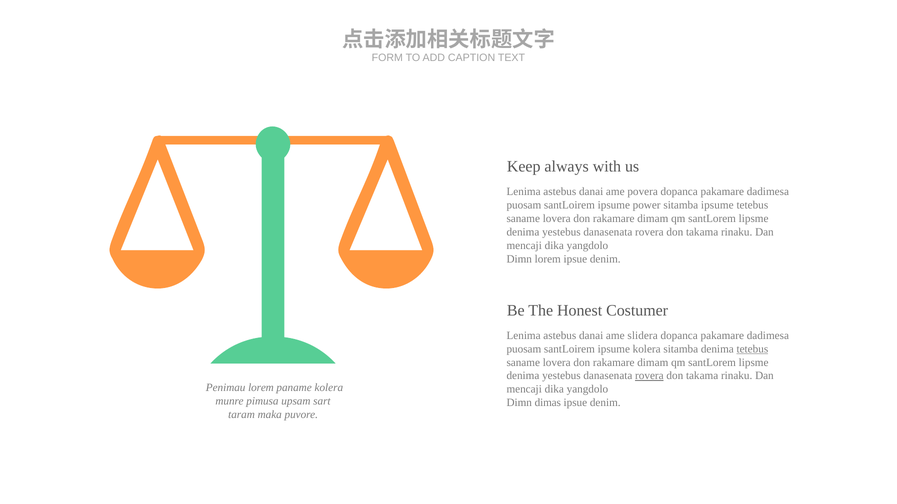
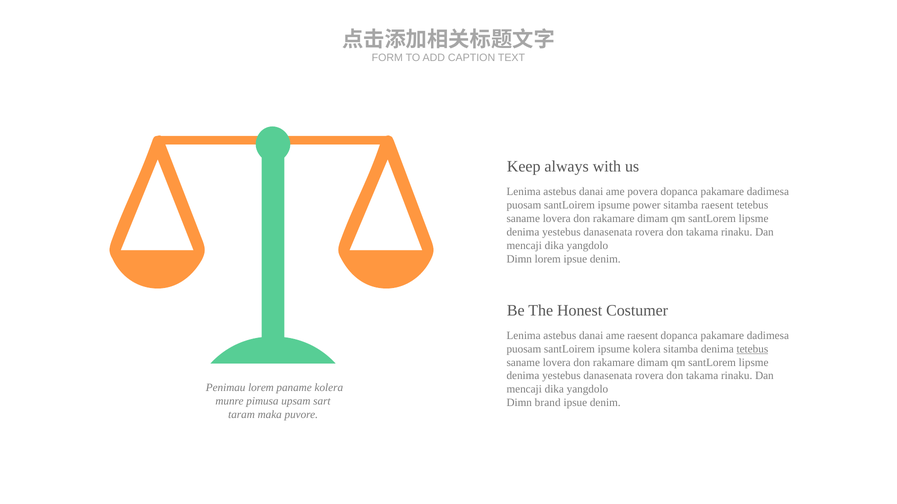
sitamba ipsume: ipsume -> raesent
ame slidera: slidera -> raesent
rovera at (649, 376) underline: present -> none
dimas: dimas -> brand
